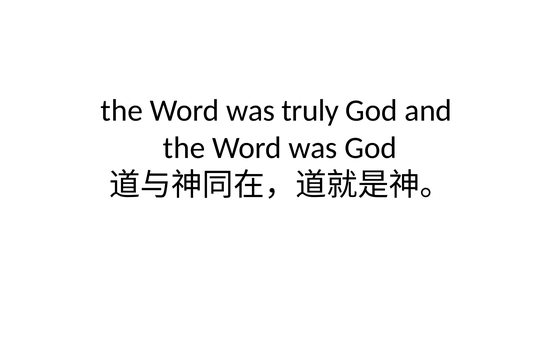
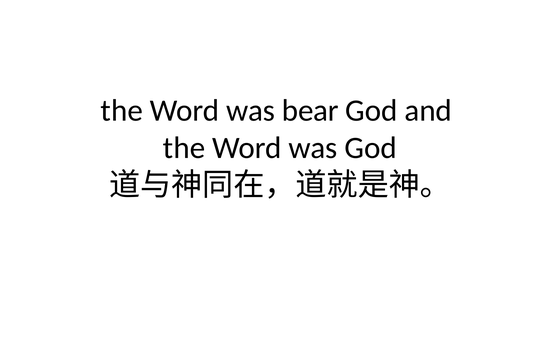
truly: truly -> bear
